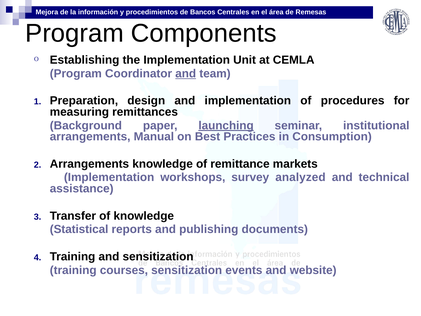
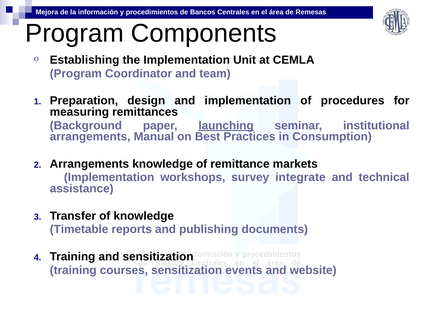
and at (186, 73) underline: present -> none
analyzed: analyzed -> integrate
Statistical: Statistical -> Timetable
